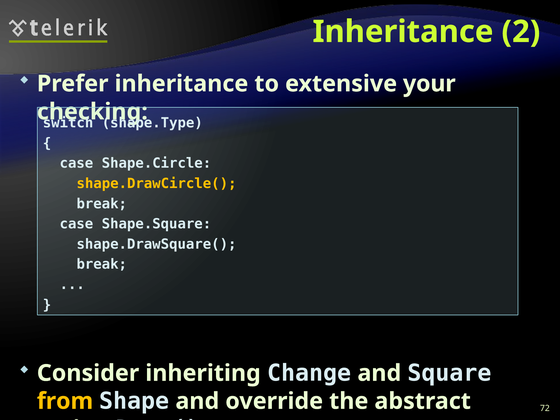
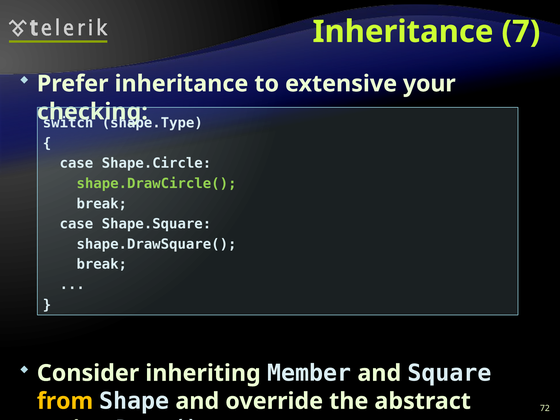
2: 2 -> 7
shape.DrawCircle( colour: yellow -> light green
Change: Change -> Member
